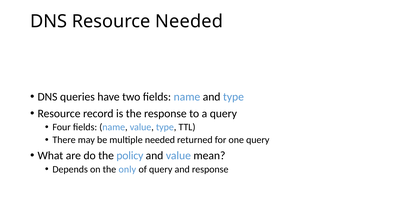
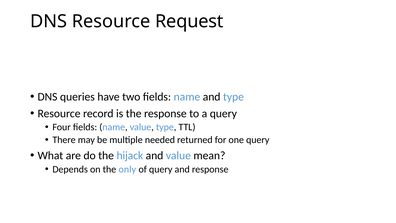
Resource Needed: Needed -> Request
policy: policy -> hijack
